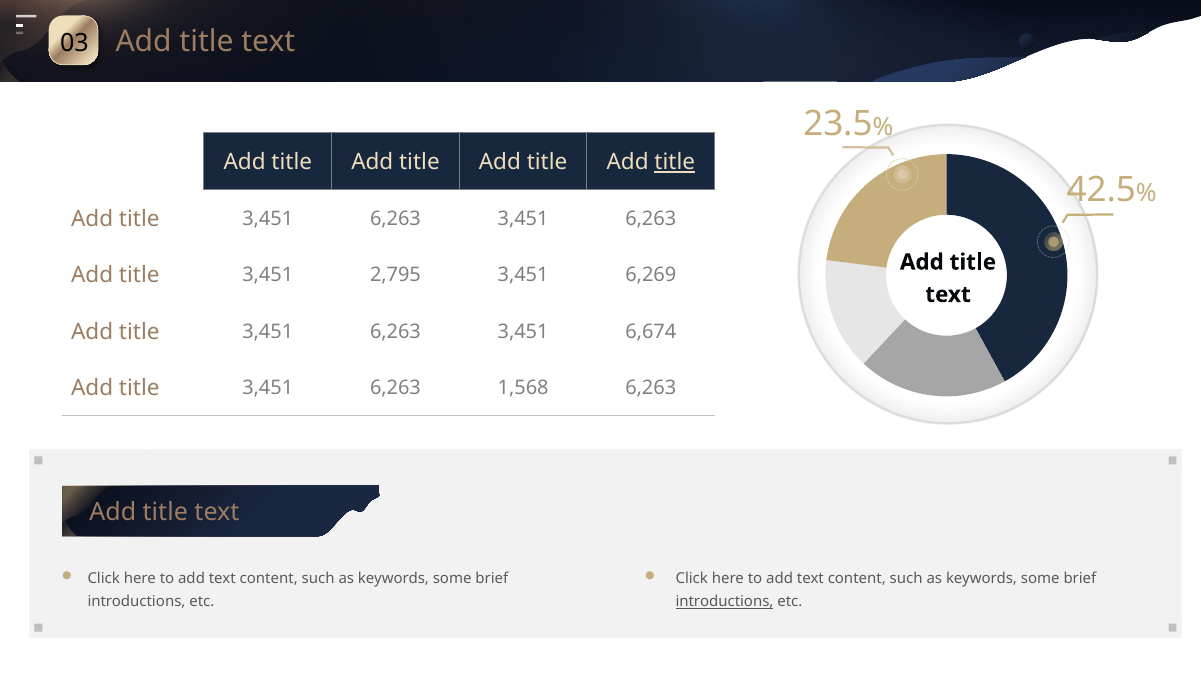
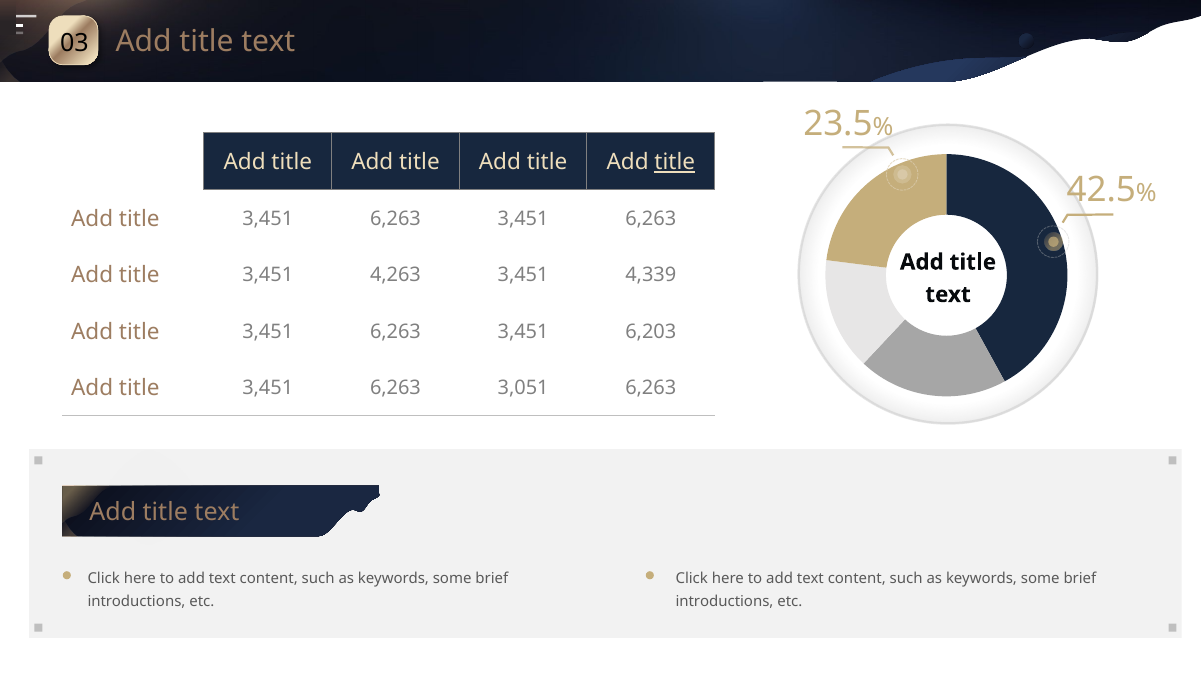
2,795: 2,795 -> 4,263
6,269: 6,269 -> 4,339
6,674: 6,674 -> 6,203
1,568: 1,568 -> 3,051
introductions at (724, 602) underline: present -> none
